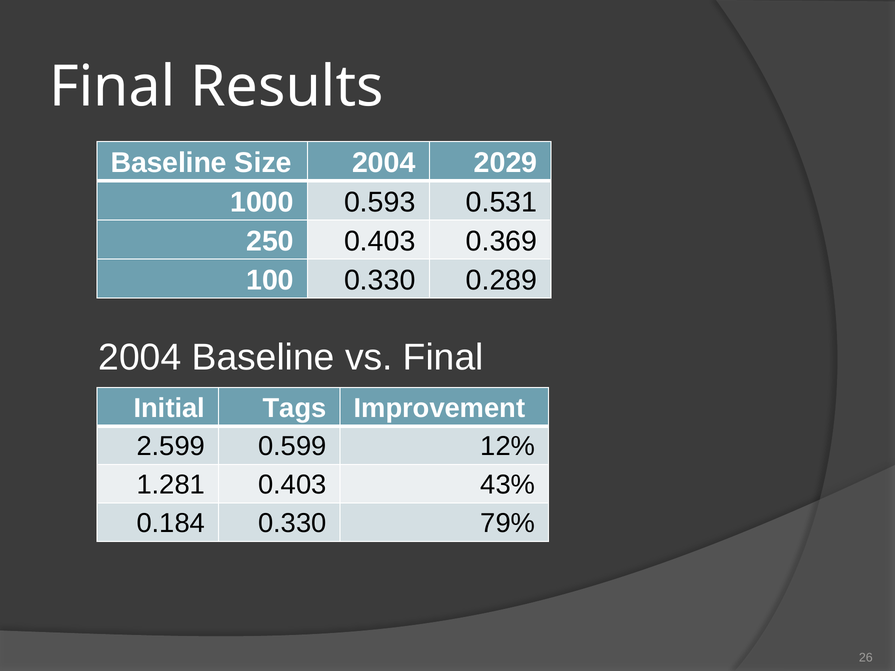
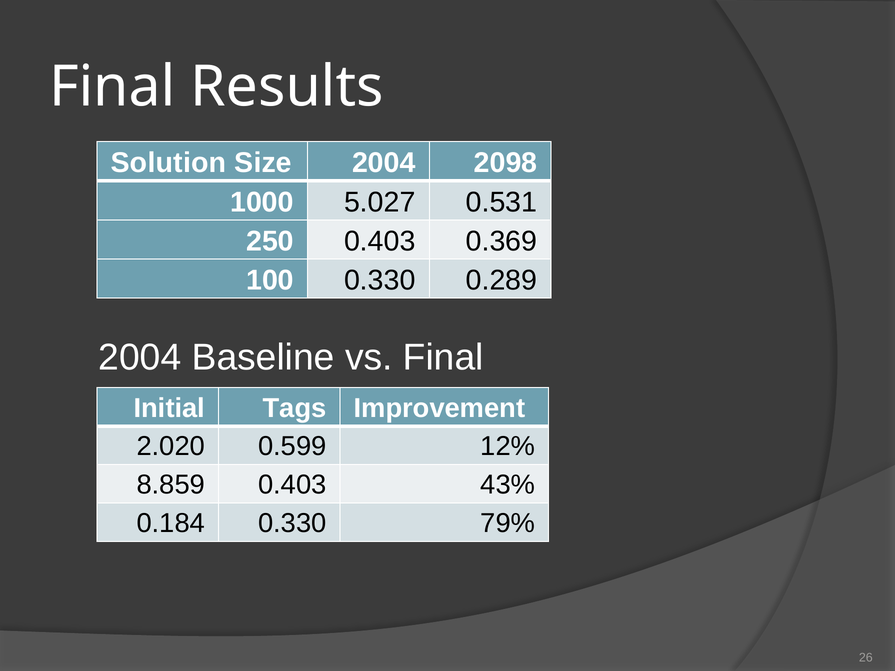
Baseline at (169, 163): Baseline -> Solution
2029: 2029 -> 2098
0.593: 0.593 -> 5.027
2.599: 2.599 -> 2.020
1.281: 1.281 -> 8.859
